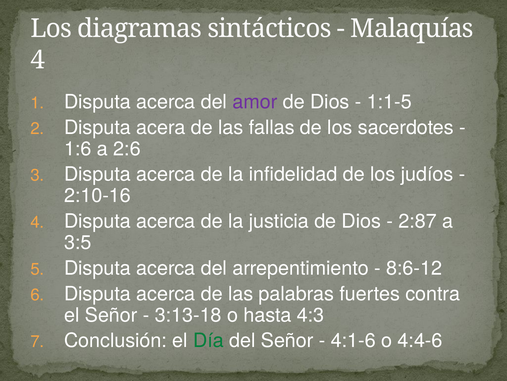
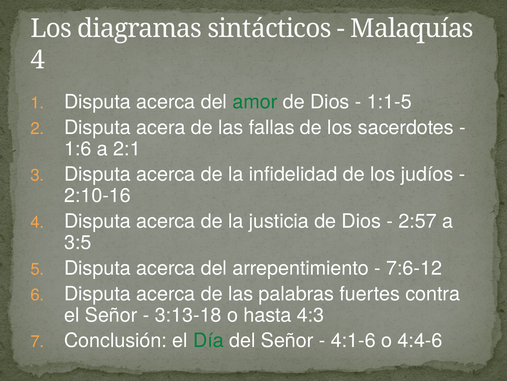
amor colour: purple -> green
2:6: 2:6 -> 2:1
2:87: 2:87 -> 2:57
8:6-12: 8:6-12 -> 7:6-12
